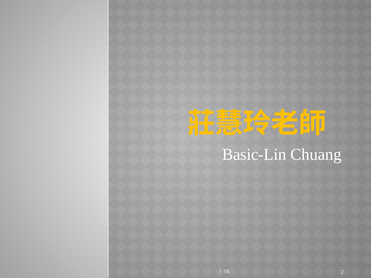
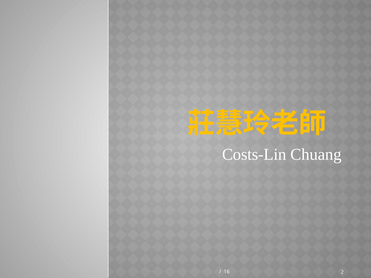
Basic-Lin: Basic-Lin -> Costs-Lin
